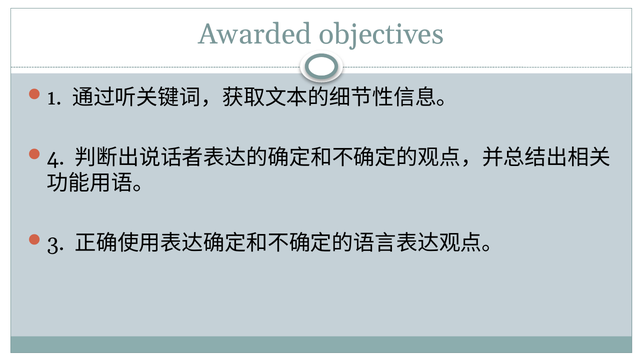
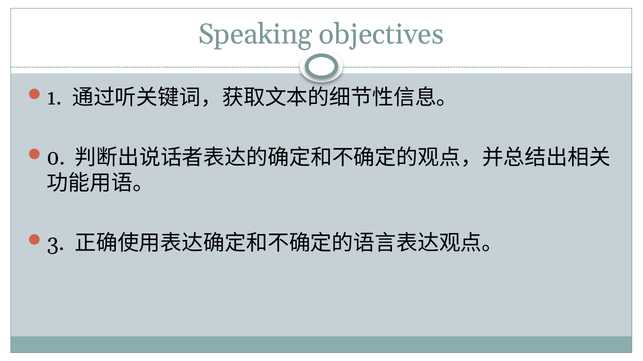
Awarded: Awarded -> Speaking
4: 4 -> 0
